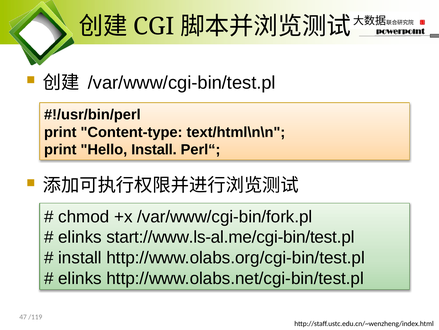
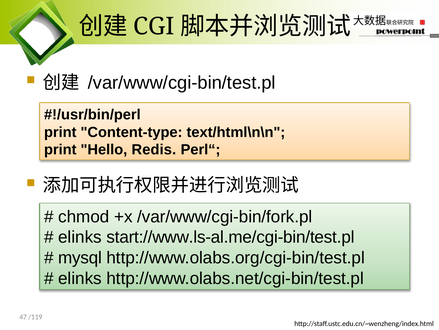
Hello Install: Install -> Redis
install at (80, 257): install -> mysql
